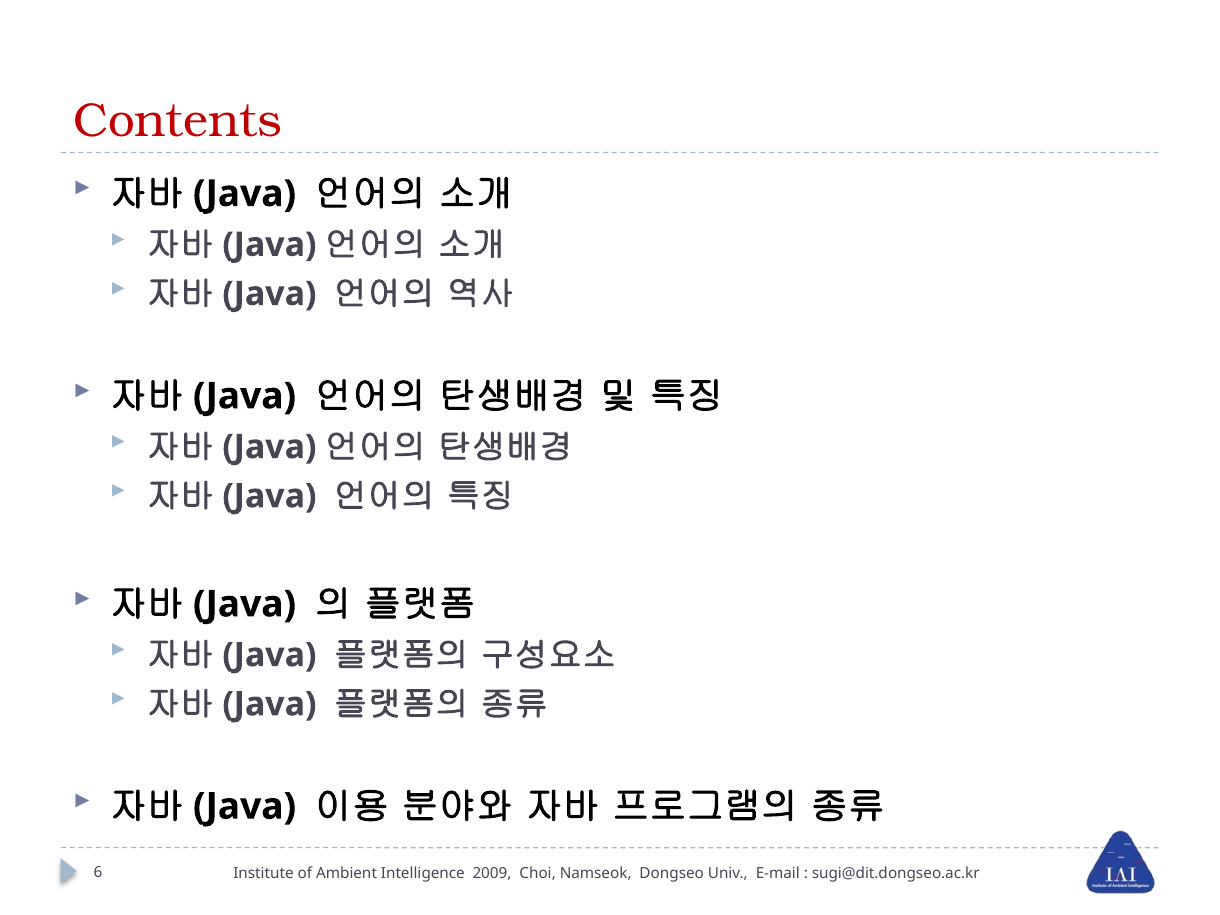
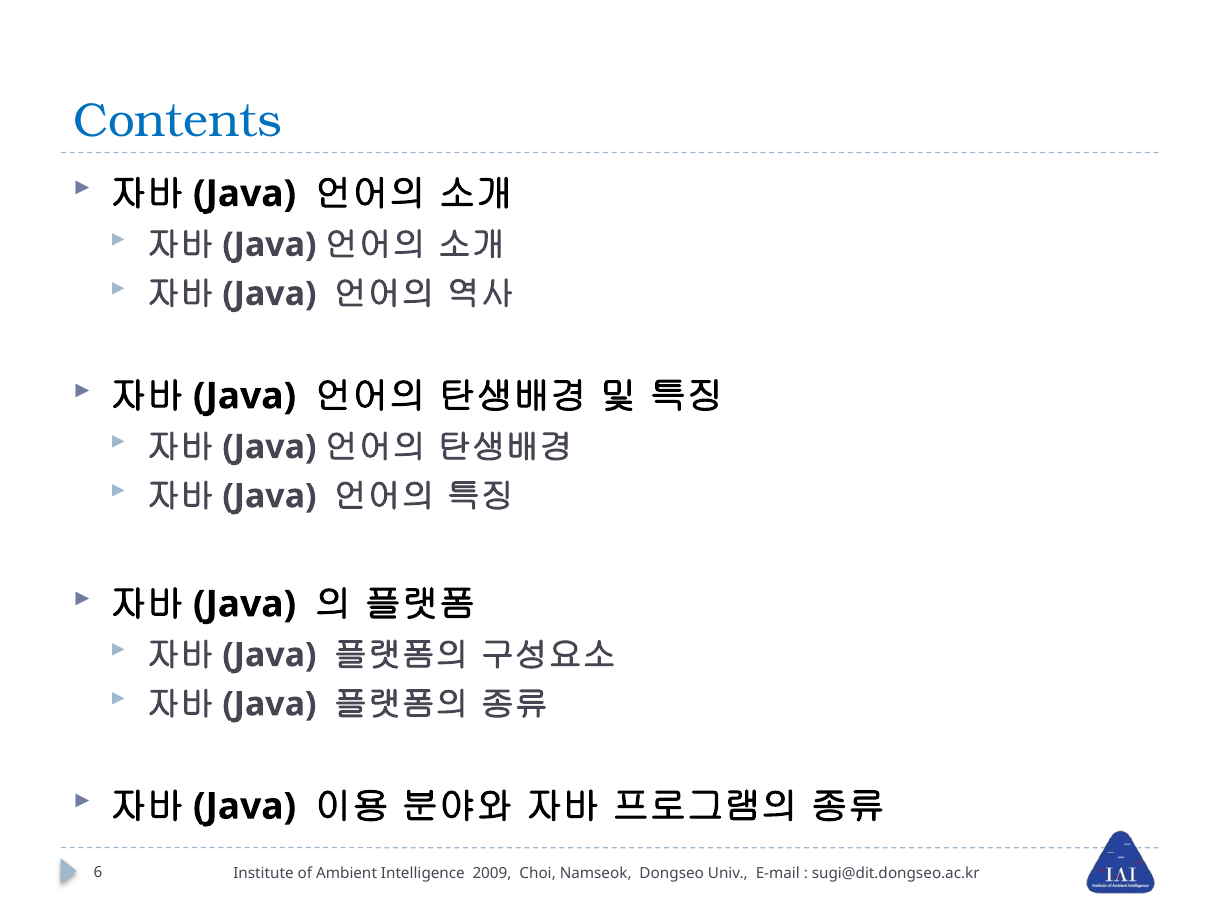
Contents colour: red -> blue
